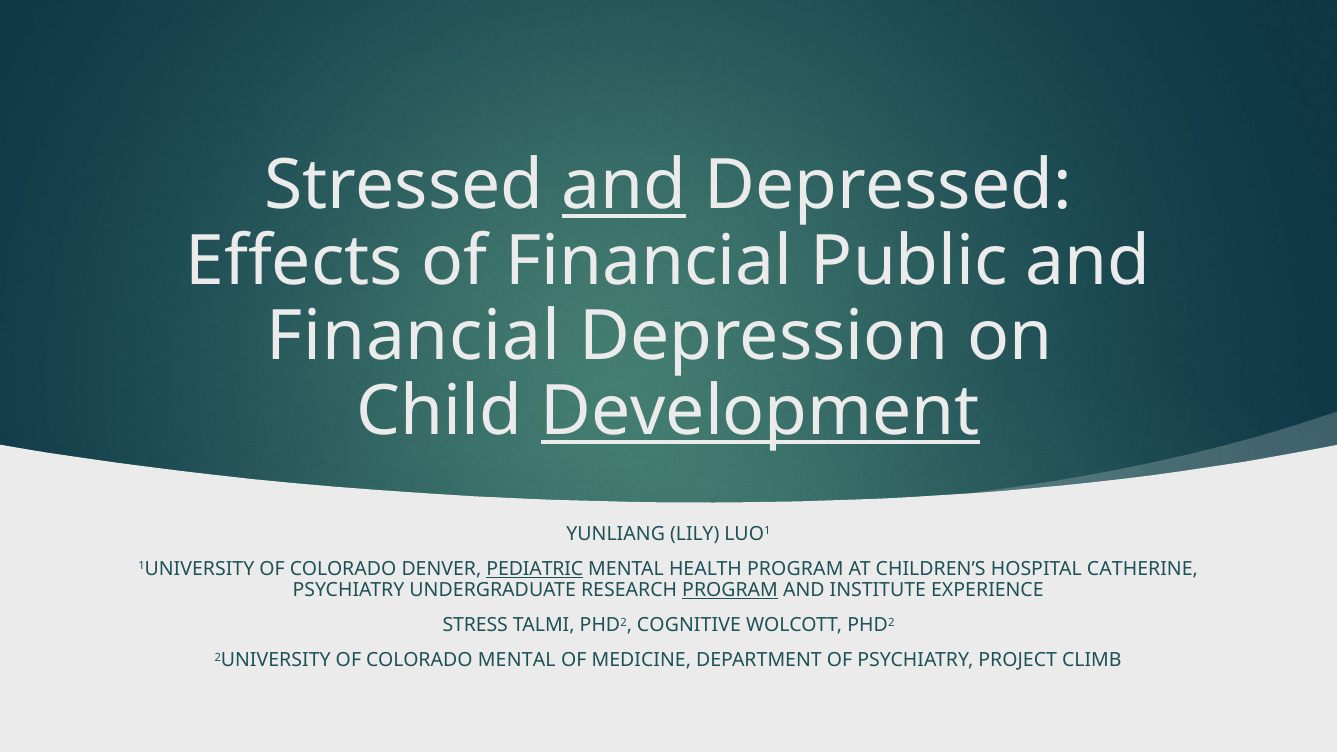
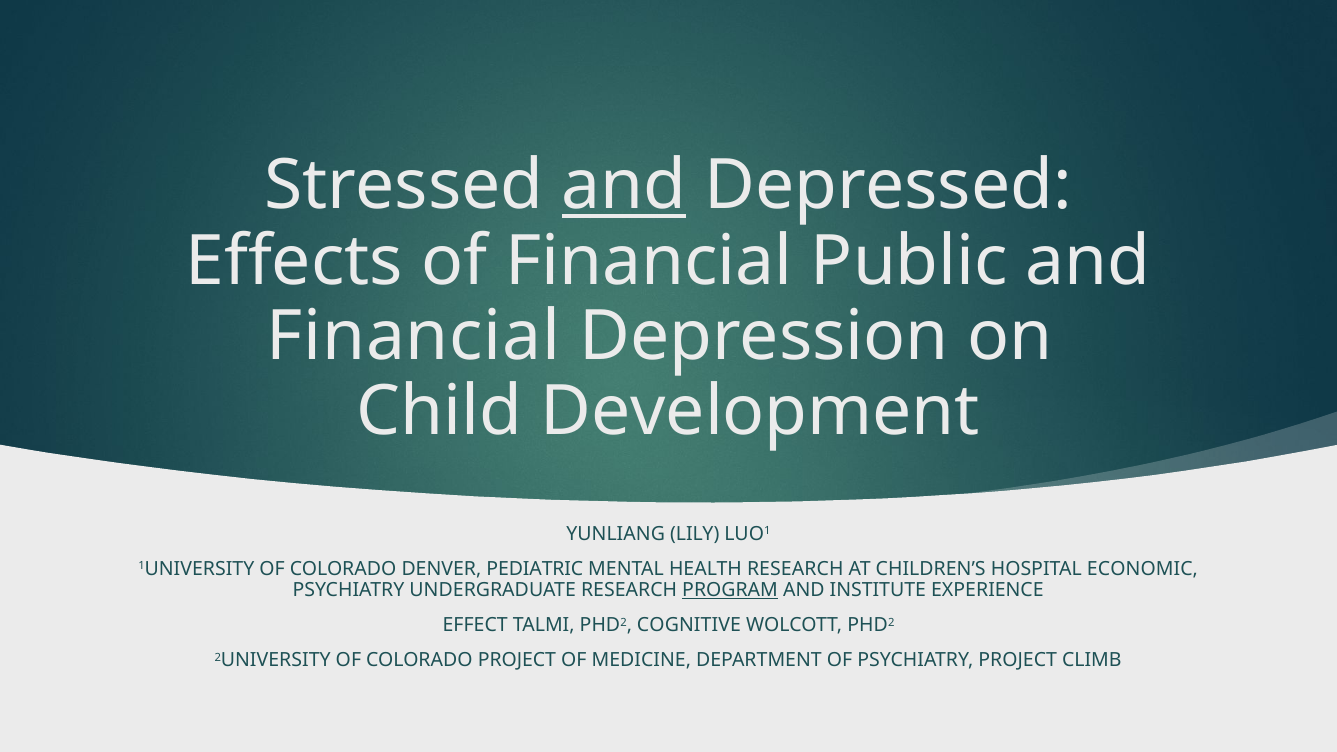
Development underline: present -> none
PEDIATRIC underline: present -> none
HEALTH PROGRAM: PROGRAM -> RESEARCH
CATHERINE: CATHERINE -> ECONOMIC
STRESS: STRESS -> EFFECT
COLORADO MENTAL: MENTAL -> PROJECT
